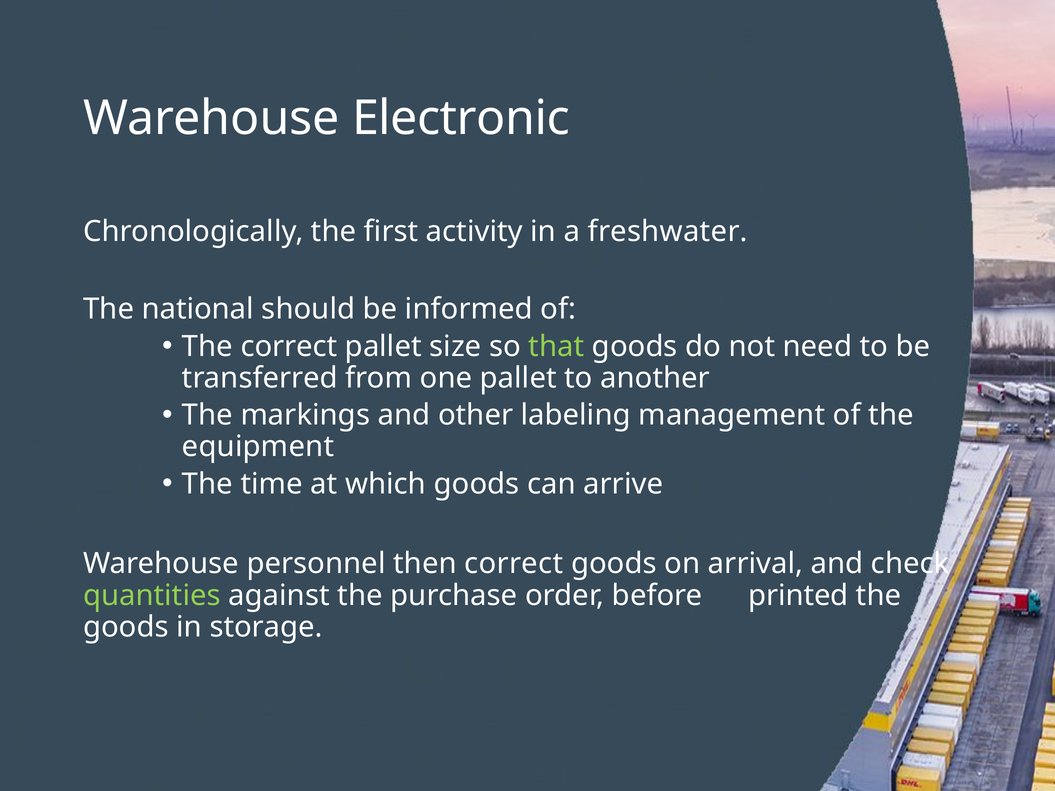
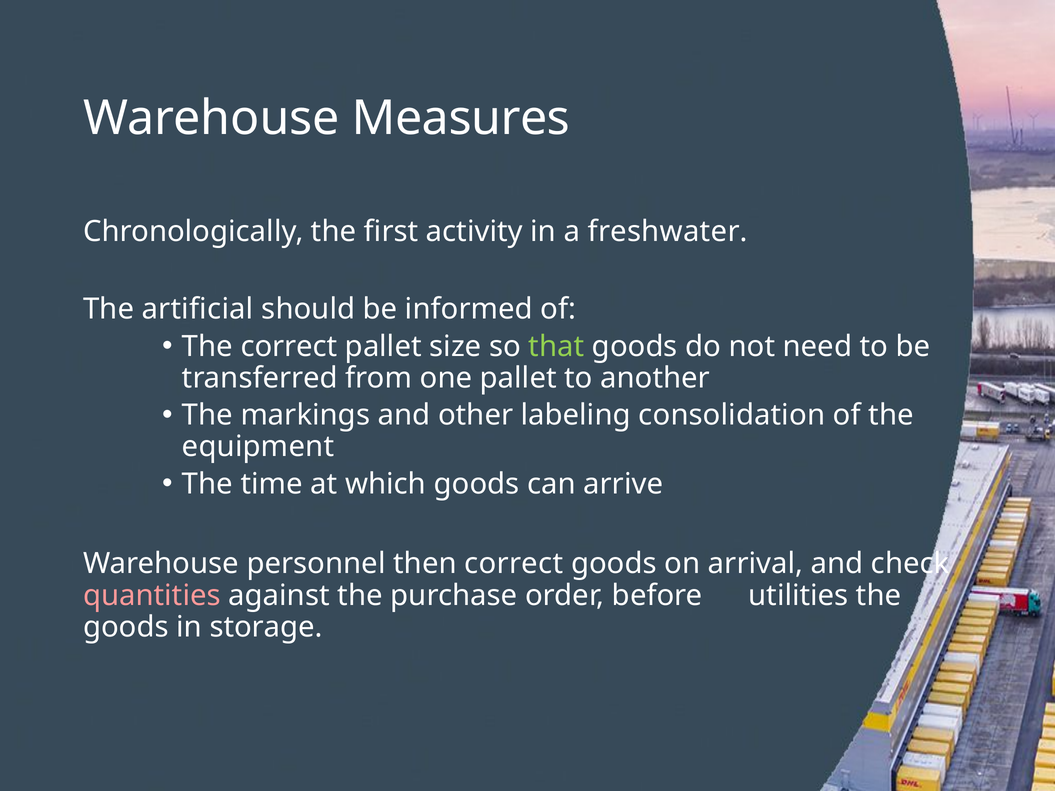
Electronic: Electronic -> Measures
national: national -> artificial
management: management -> consolidation
quantities colour: light green -> pink
printed: printed -> utilities
